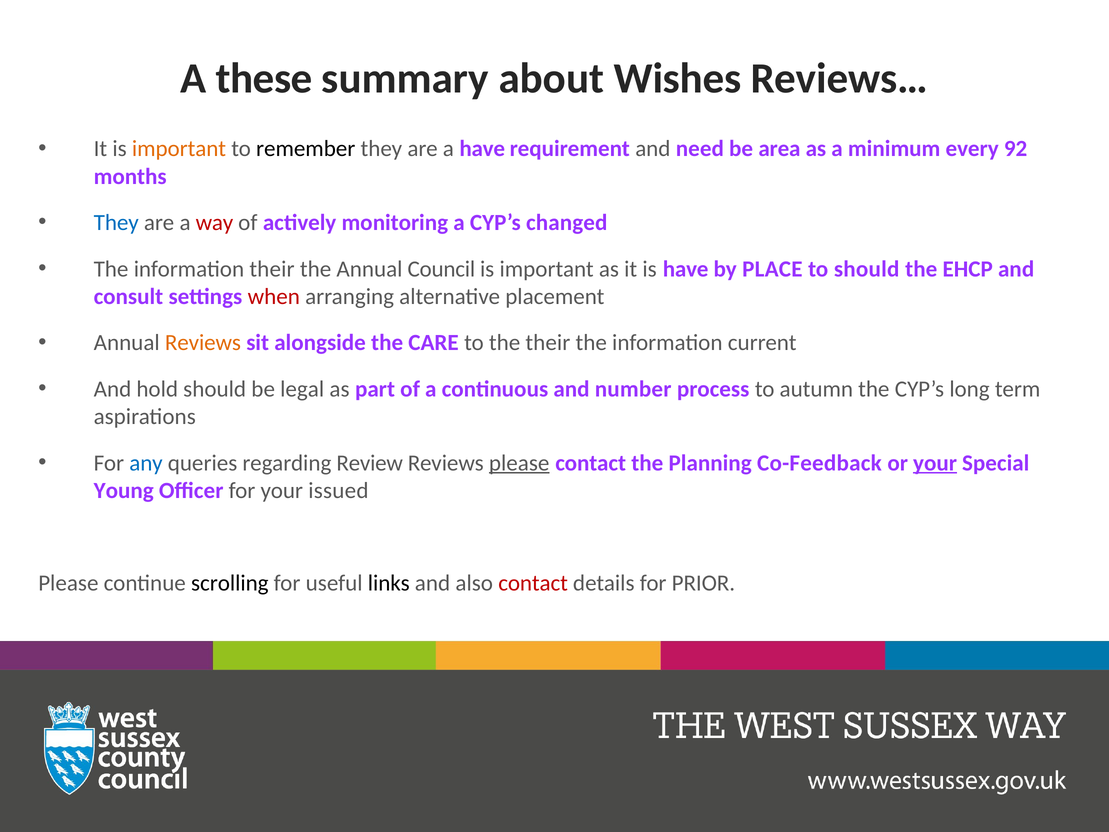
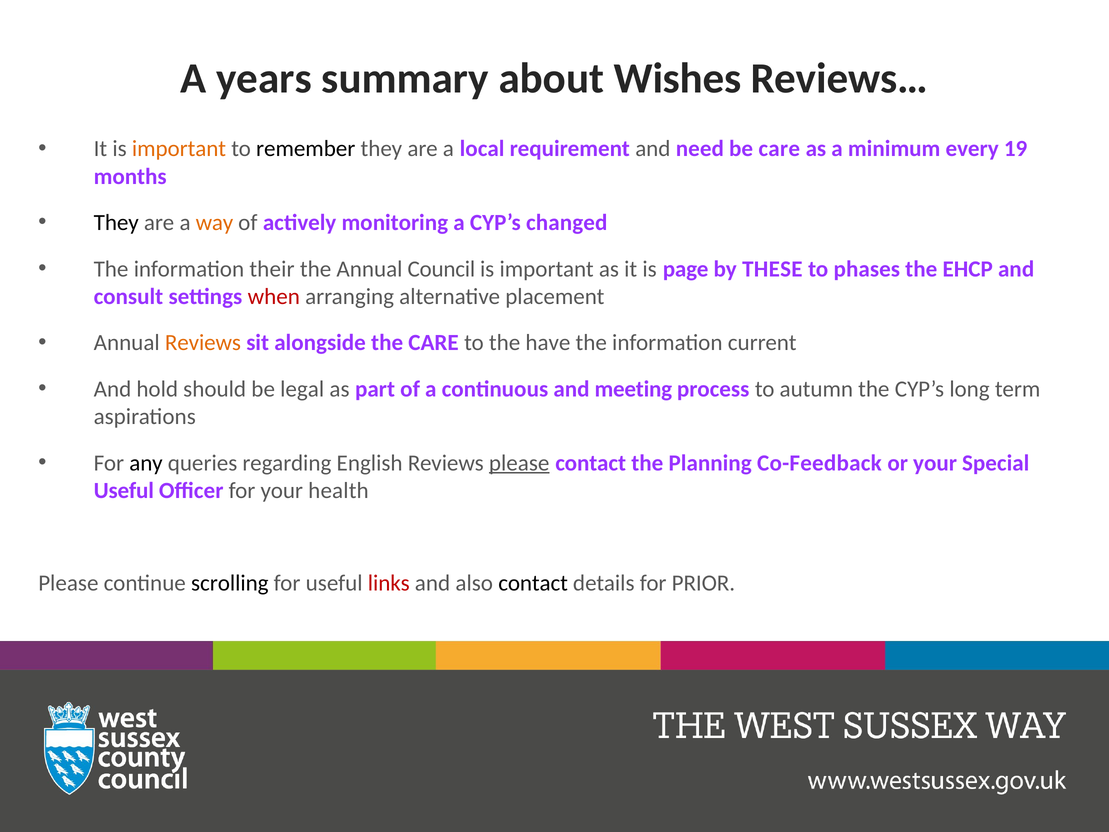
these: these -> years
a have: have -> local
be area: area -> care
92: 92 -> 19
They at (116, 223) colour: blue -> black
way colour: red -> orange
is have: have -> page
PLACE: PLACE -> THESE
to should: should -> phases
the their: their -> have
number: number -> meeting
any colour: blue -> black
Review: Review -> English
your at (935, 463) underline: present -> none
Young at (124, 491): Young -> Useful
issued: issued -> health
links colour: black -> red
contact at (533, 583) colour: red -> black
